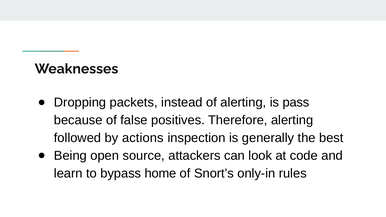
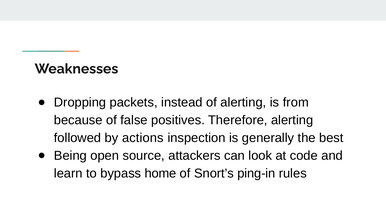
pass: pass -> from
only-in: only-in -> ping-in
